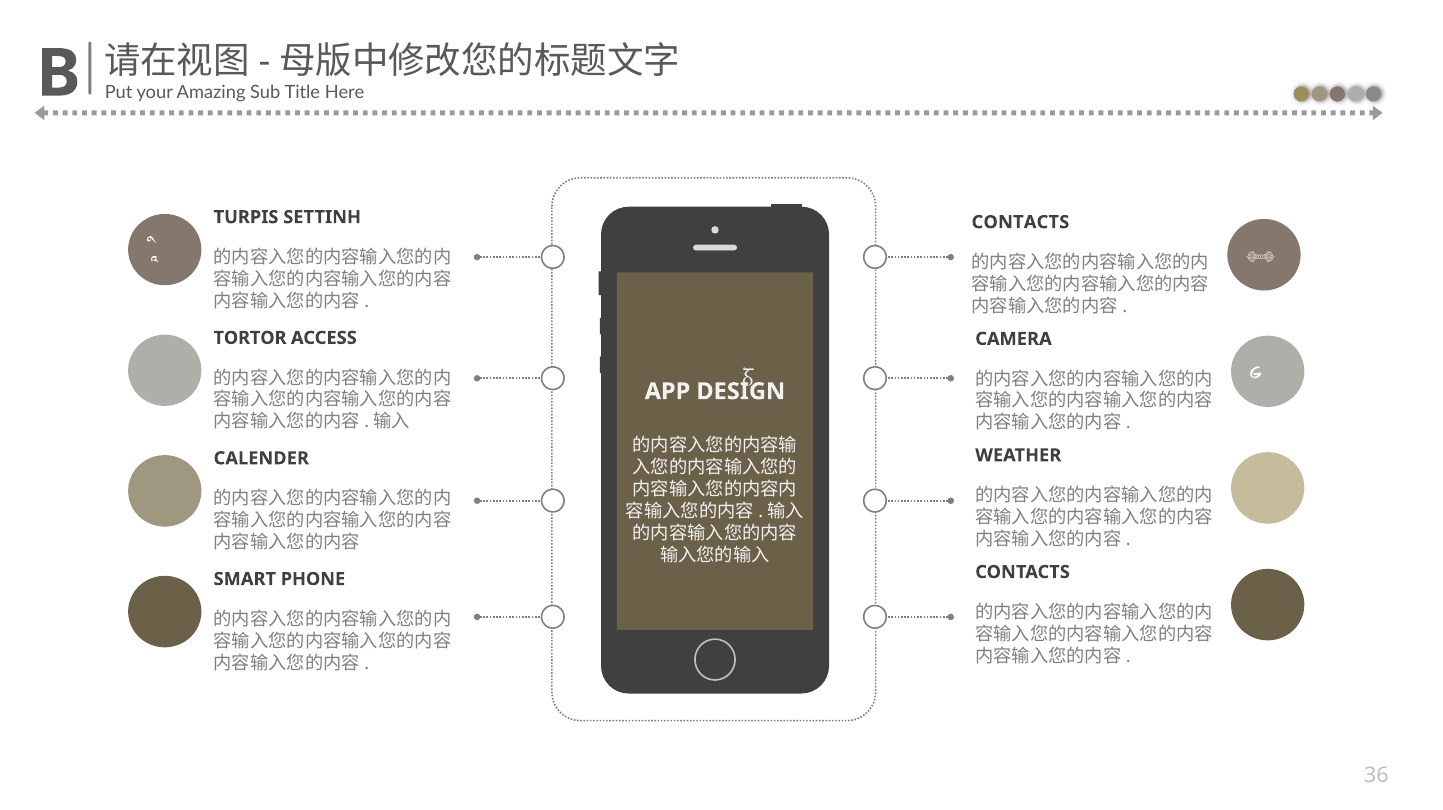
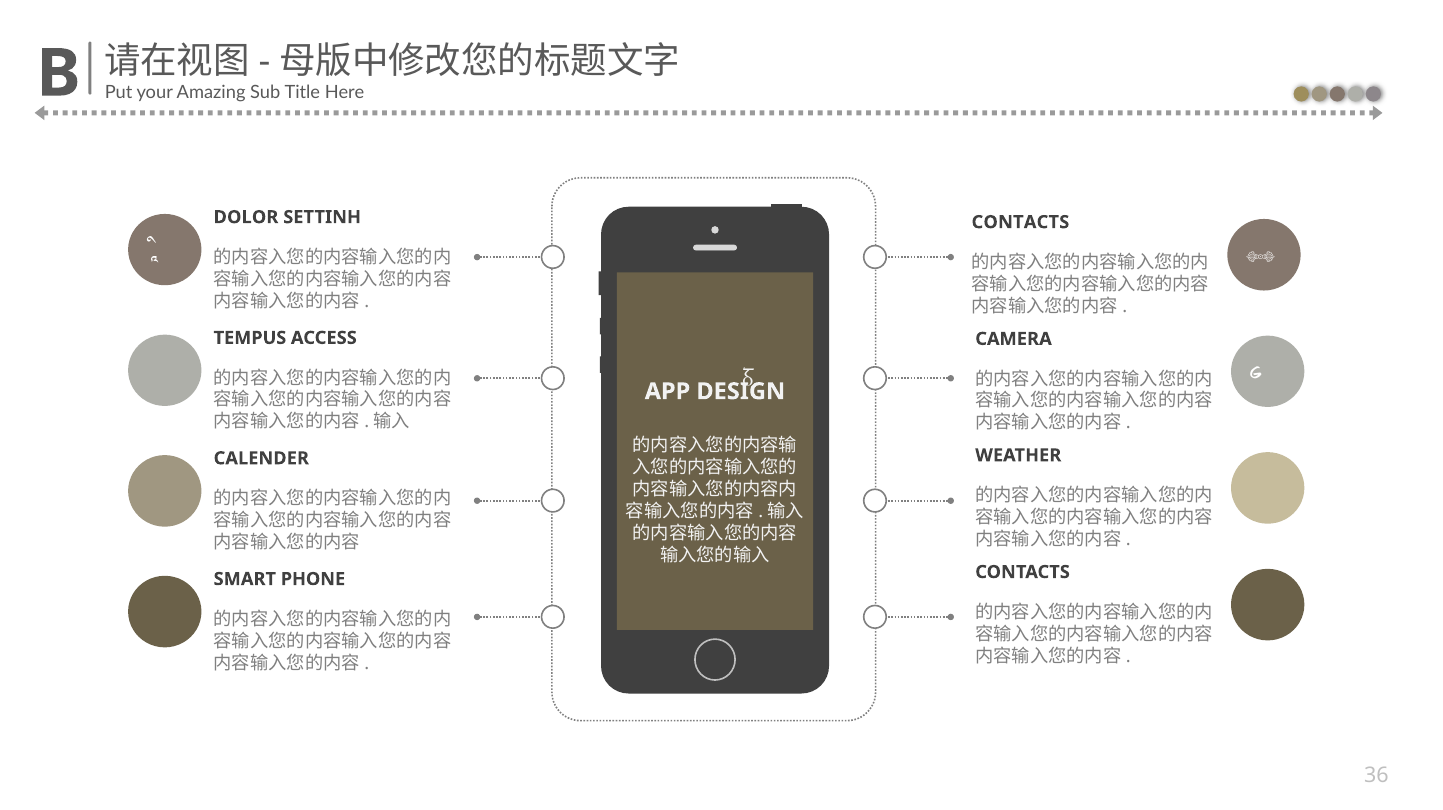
TURPIS: TURPIS -> DOLOR
TORTOR: TORTOR -> TEMPUS
